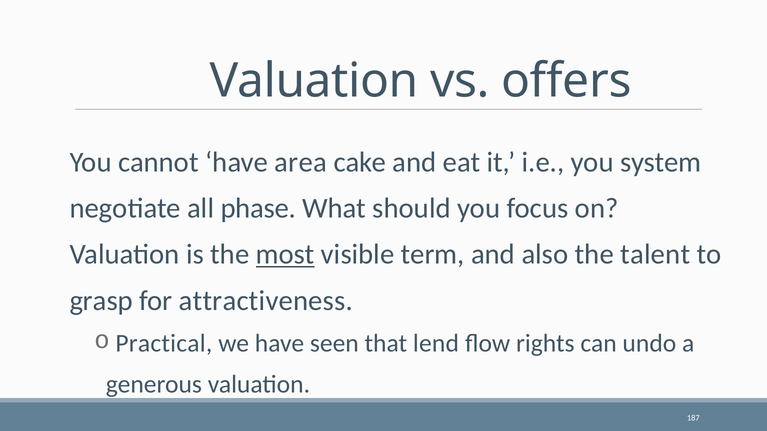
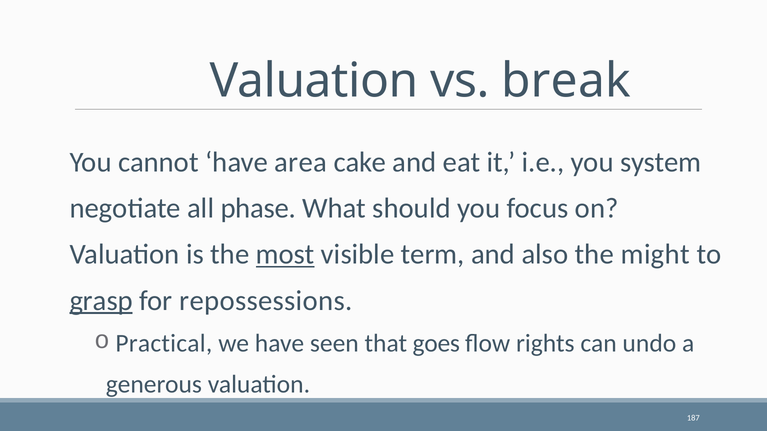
offers: offers -> break
talent: talent -> might
grasp underline: none -> present
attractiveness: attractiveness -> repossessions
lend: lend -> goes
